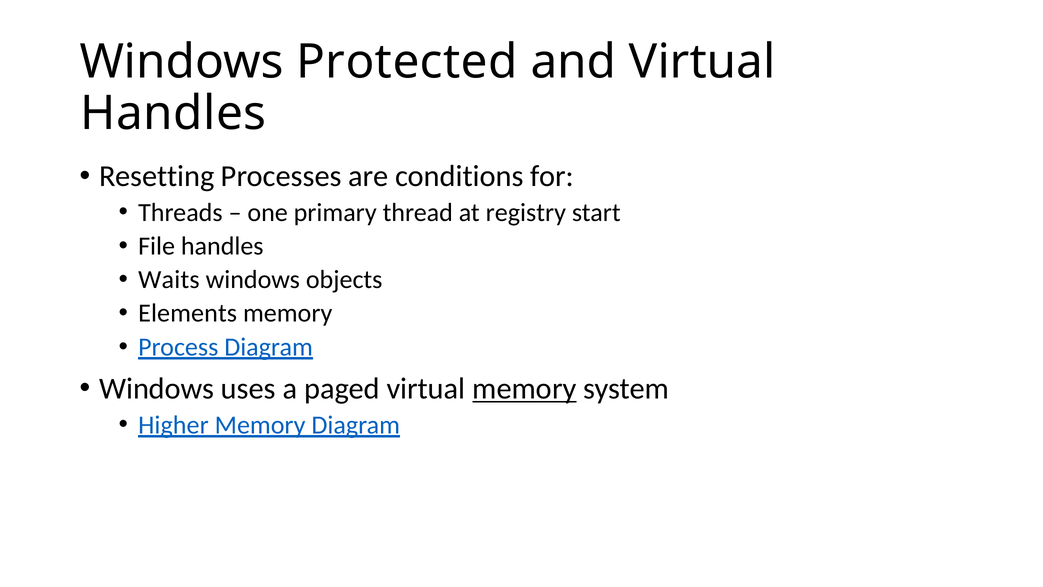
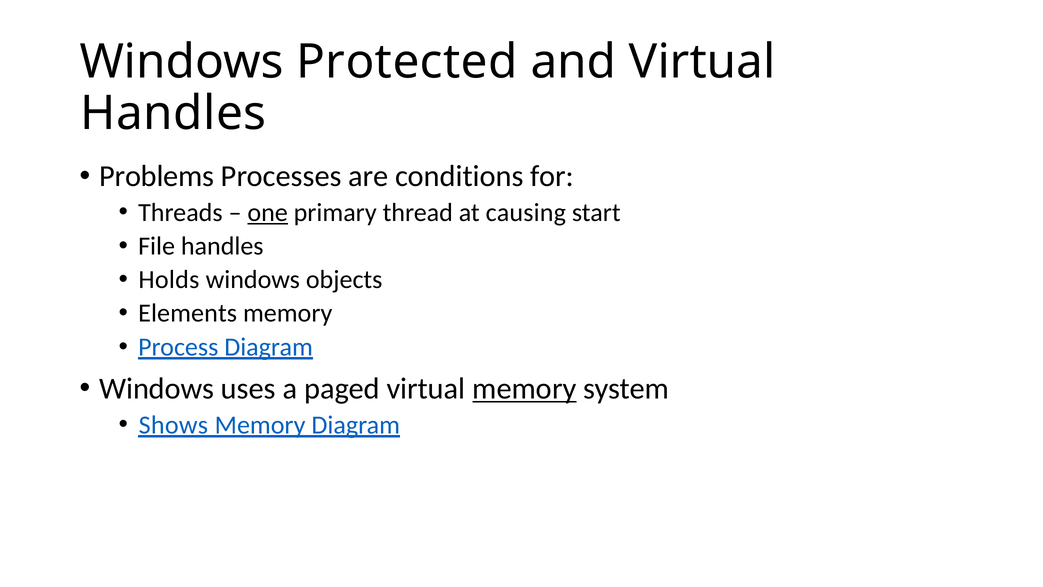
Resetting: Resetting -> Problems
one underline: none -> present
registry: registry -> causing
Waits: Waits -> Holds
Higher: Higher -> Shows
